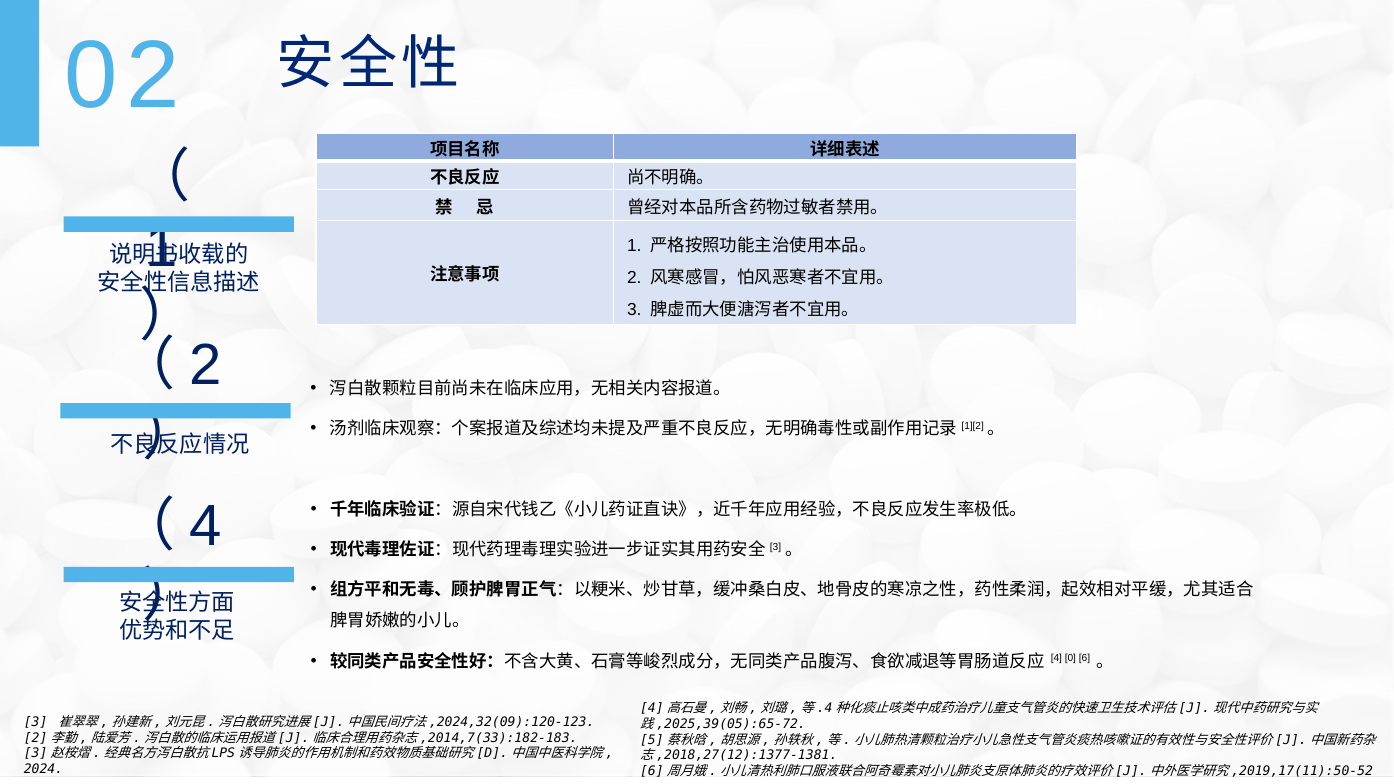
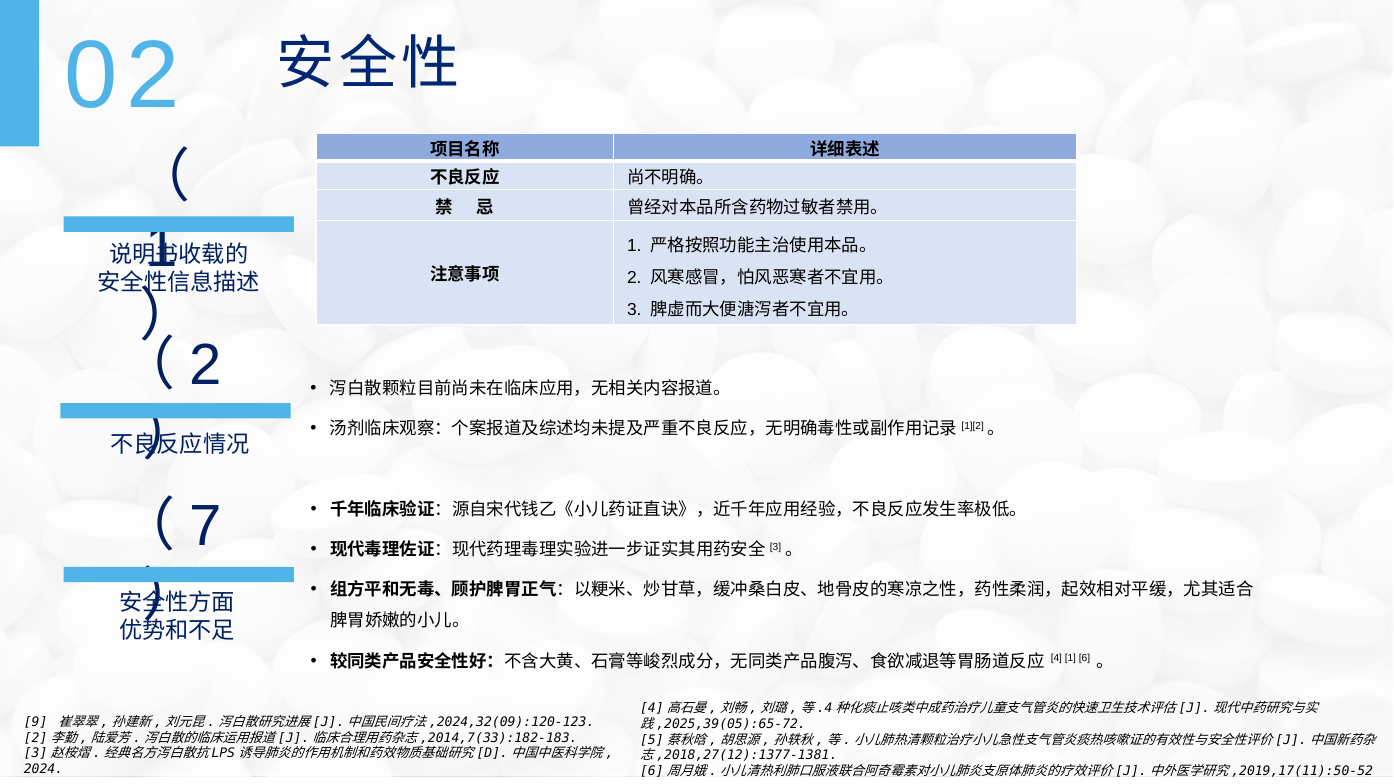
4 at (205, 527): 4 -> 7
4 0: 0 -> 1
3 at (36, 722): 3 -> 9
